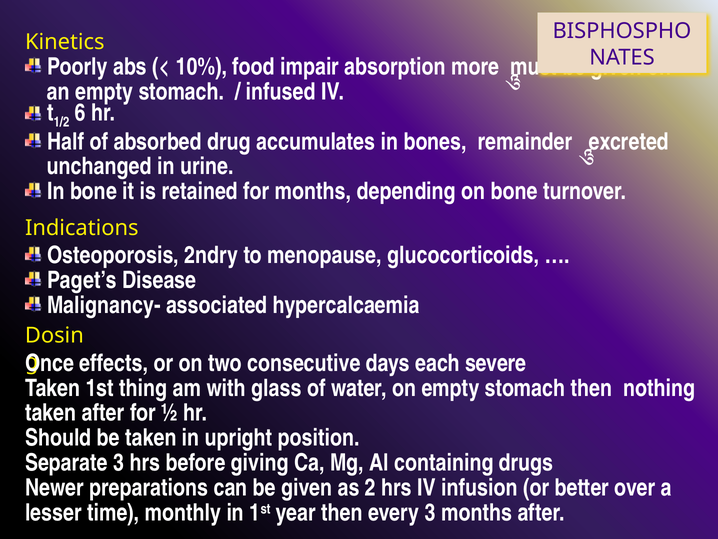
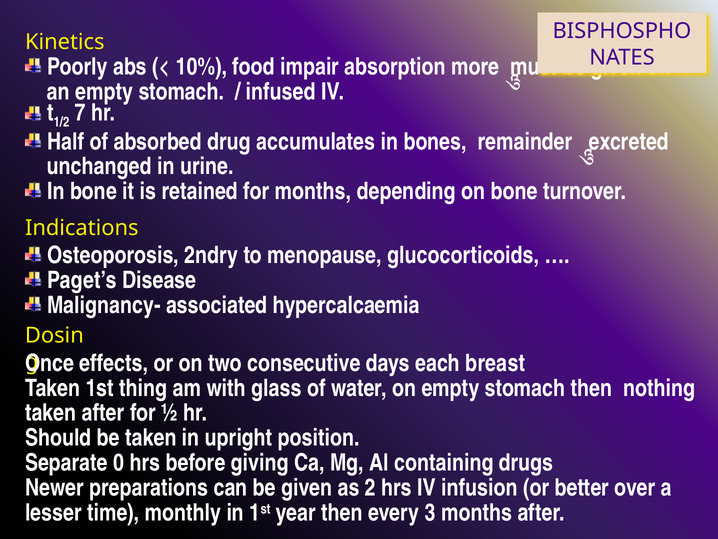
6: 6 -> 7
severe: severe -> breast
Separate 3: 3 -> 0
